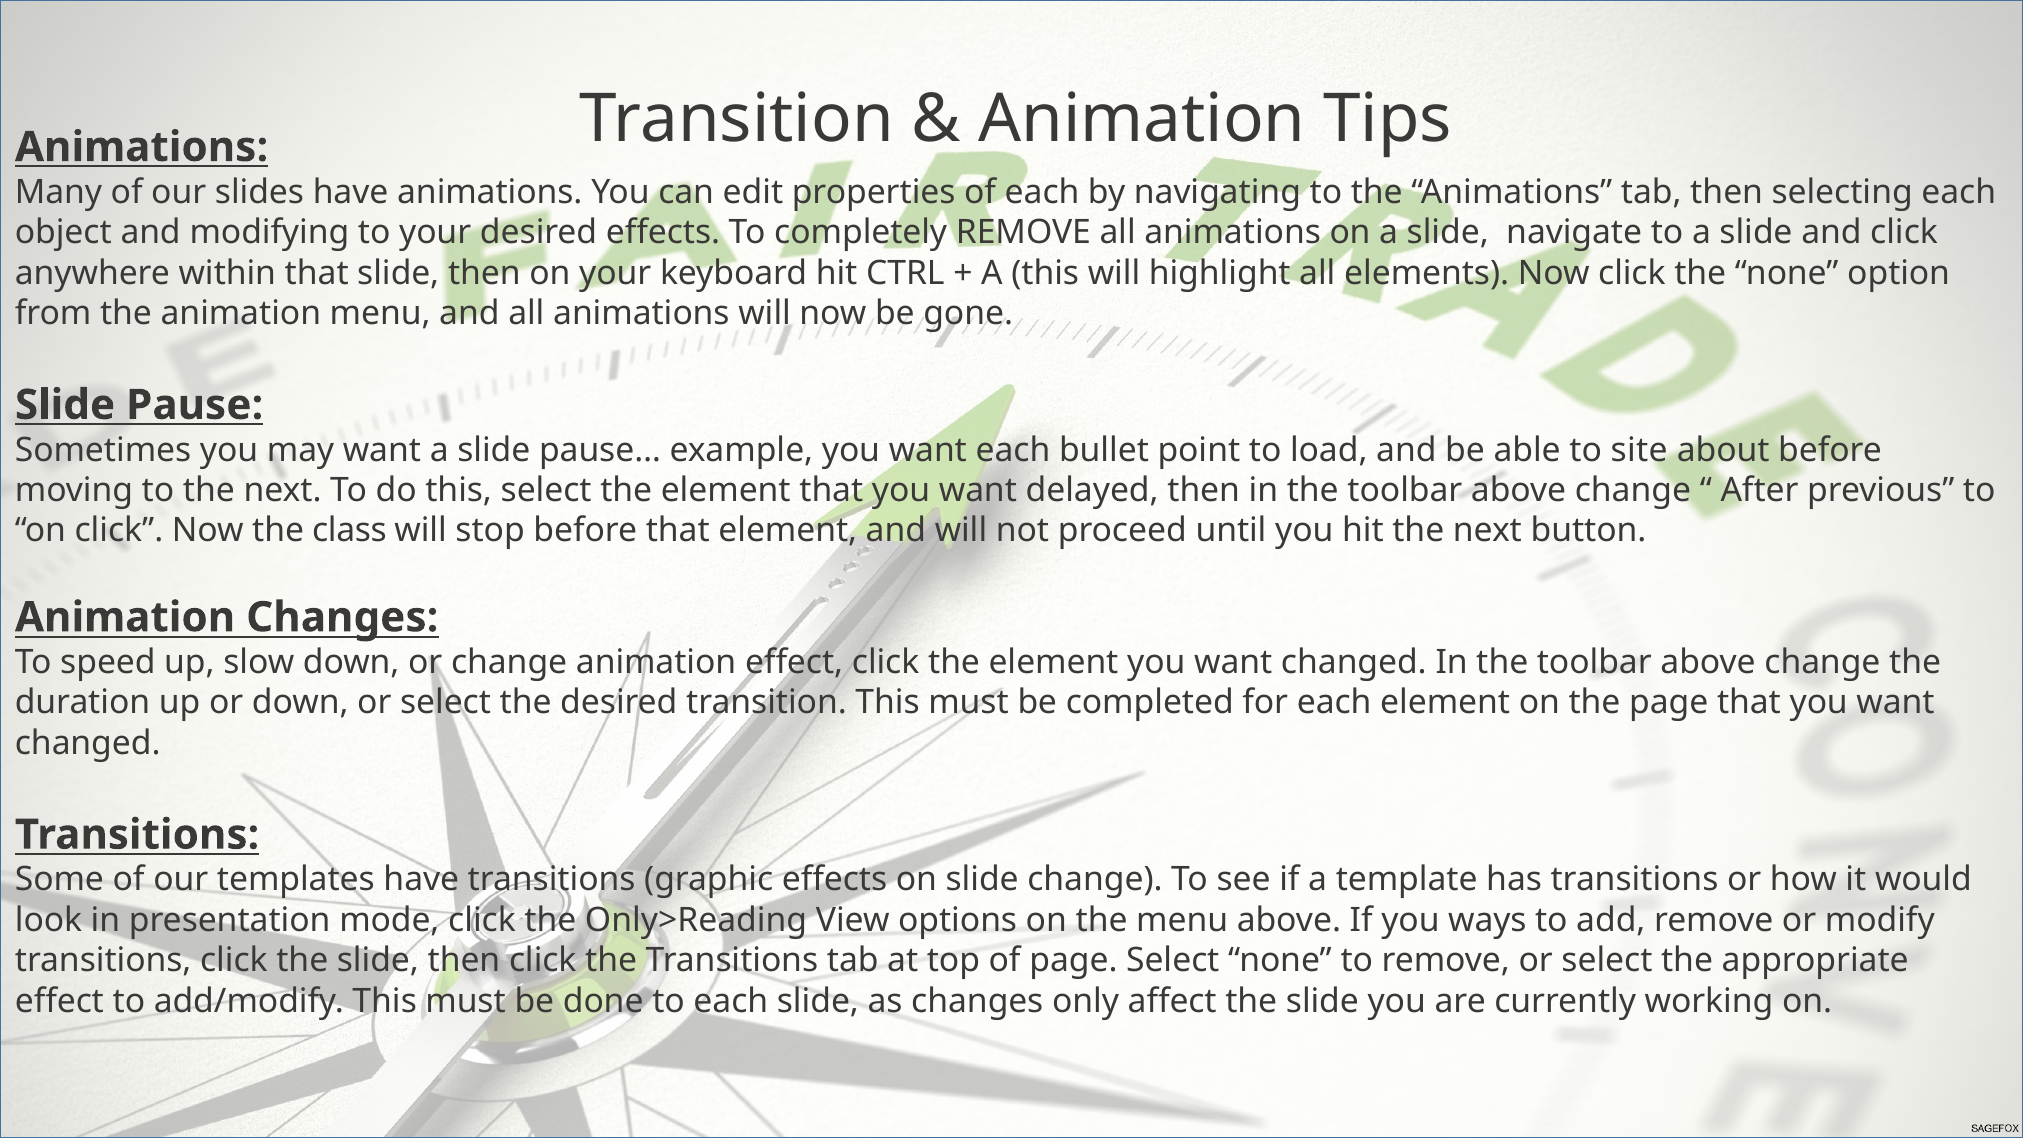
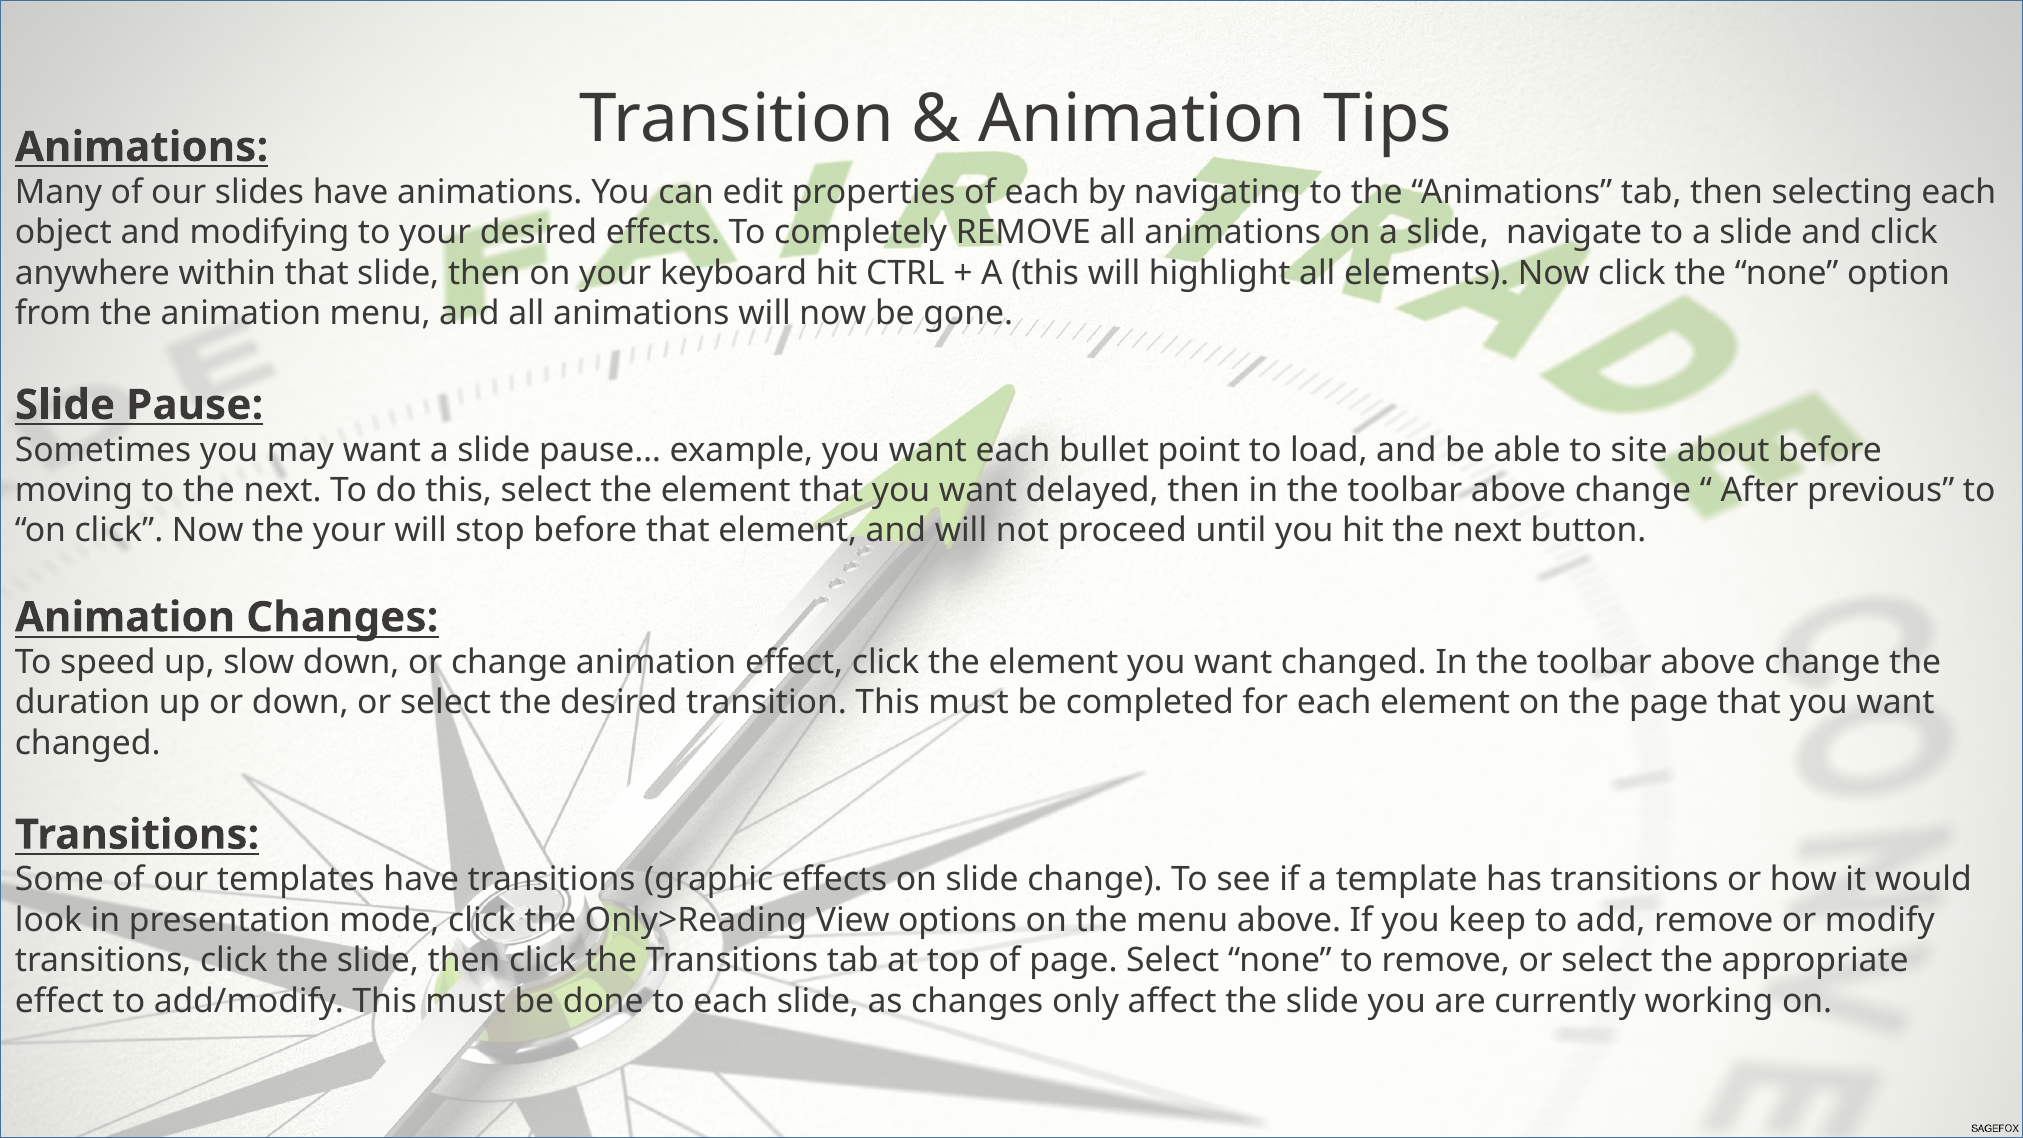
the class: class -> your
ways: ways -> keep
